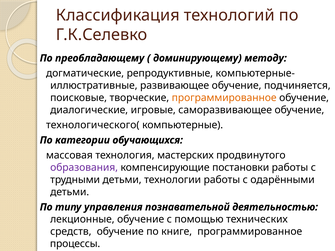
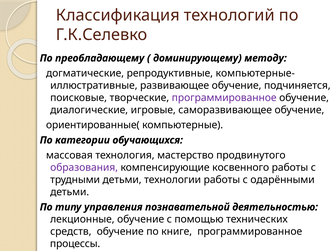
программированное at (224, 98) colour: orange -> purple
технологического(: технологического( -> ориентированные(
мастерских: мастерских -> мастерство
постановки: постановки -> косвенного
